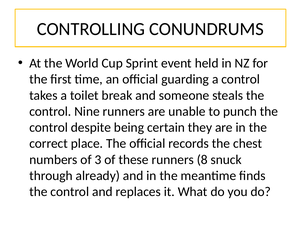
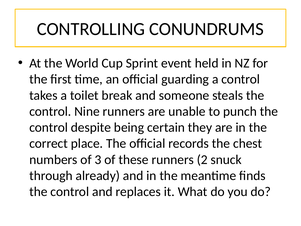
8: 8 -> 2
